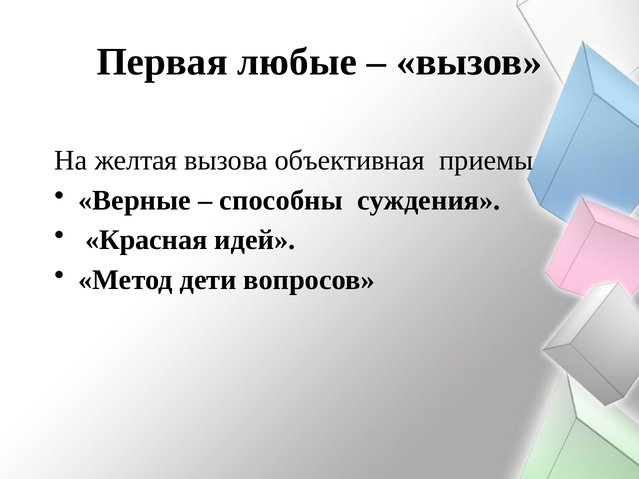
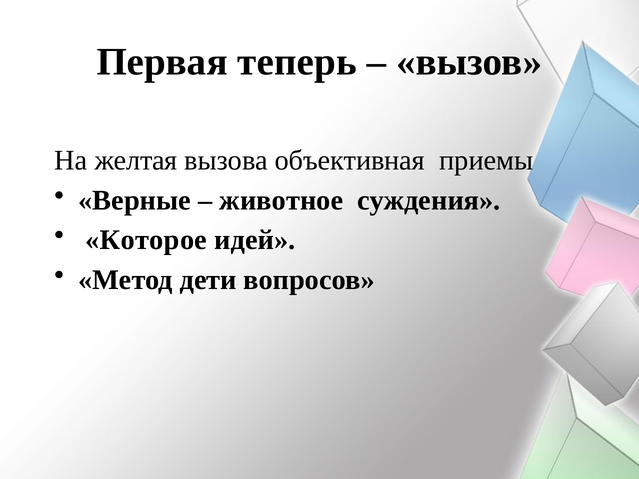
любые: любые -> теперь
способны: способны -> животное
Красная: Красная -> Которое
